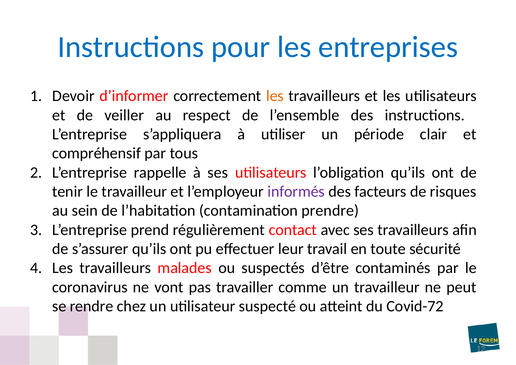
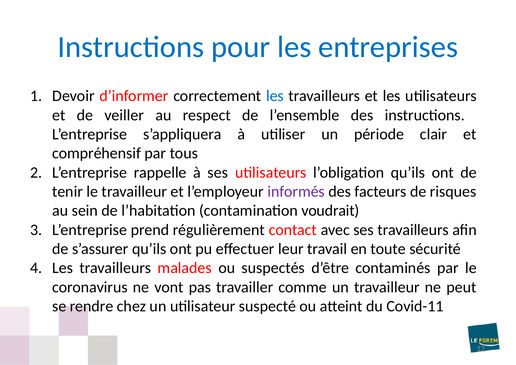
les at (275, 96) colour: orange -> blue
prendre: prendre -> voudrait
Covid-72: Covid-72 -> Covid-11
